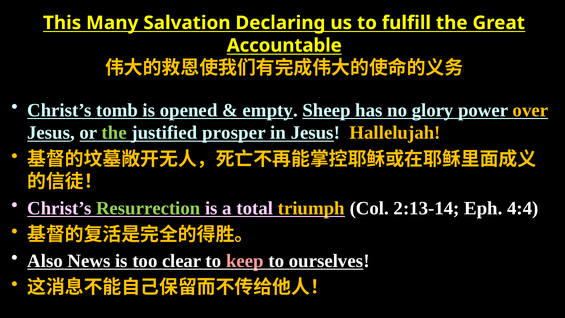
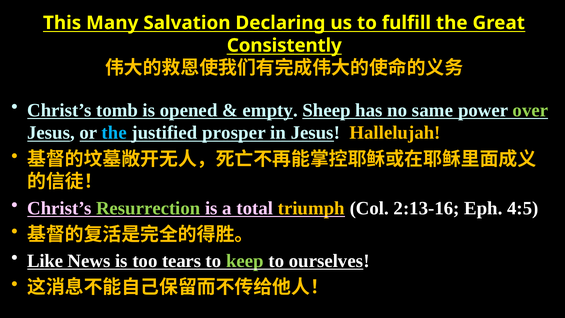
Accountable: Accountable -> Consistently
glory: glory -> same
over colour: yellow -> light green
the at (114, 133) colour: light green -> light blue
2:13-14: 2:13-14 -> 2:13-16
4:4: 4:4 -> 4:5
Also: Also -> Like
clear: clear -> tears
keep colour: pink -> light green
